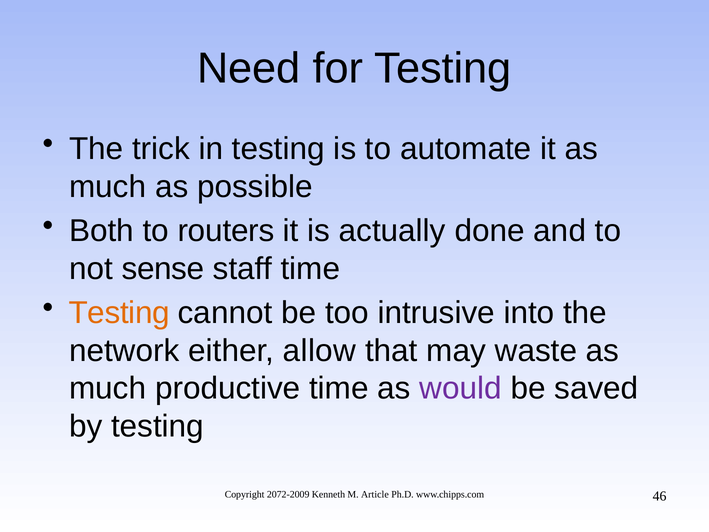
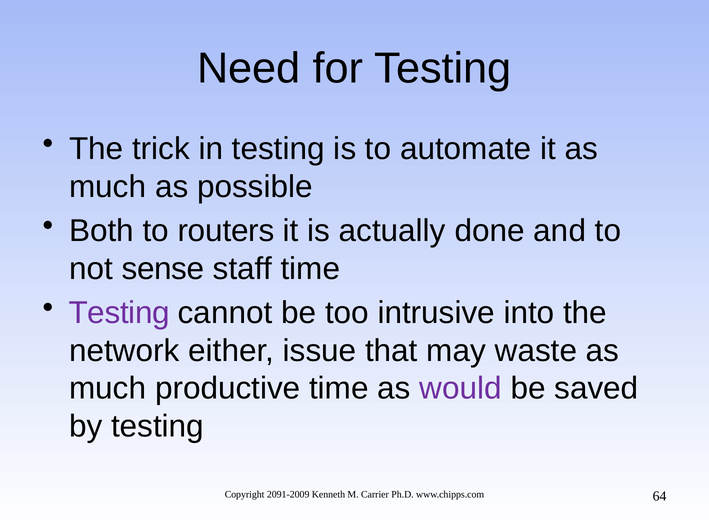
Testing at (119, 313) colour: orange -> purple
allow: allow -> issue
2072-2009: 2072-2009 -> 2091-2009
Article: Article -> Carrier
46: 46 -> 64
